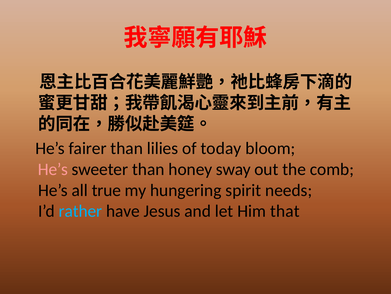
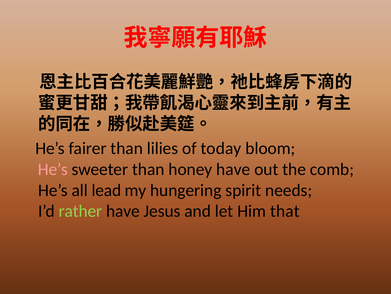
honey sway: sway -> have
true: true -> lead
rather colour: light blue -> light green
